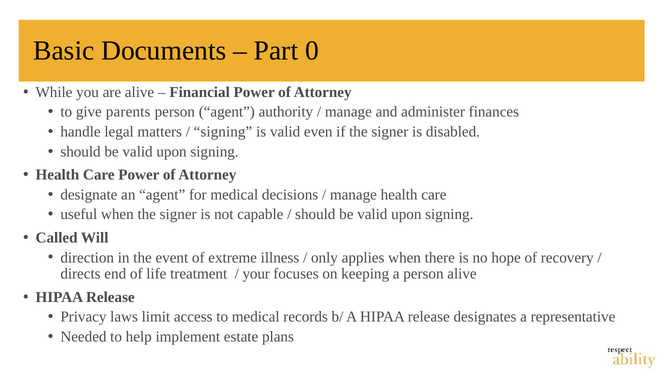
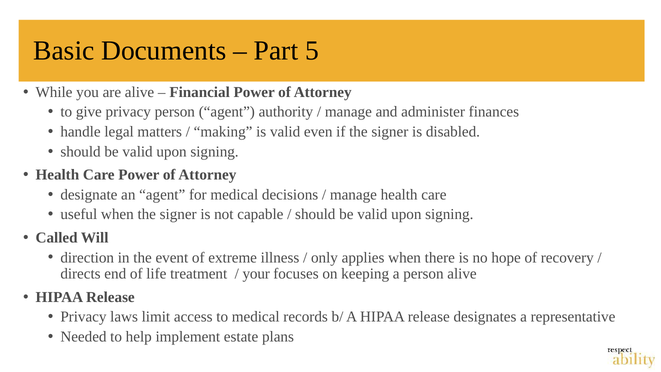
0: 0 -> 5
give parents: parents -> privacy
signing at (223, 132): signing -> making
